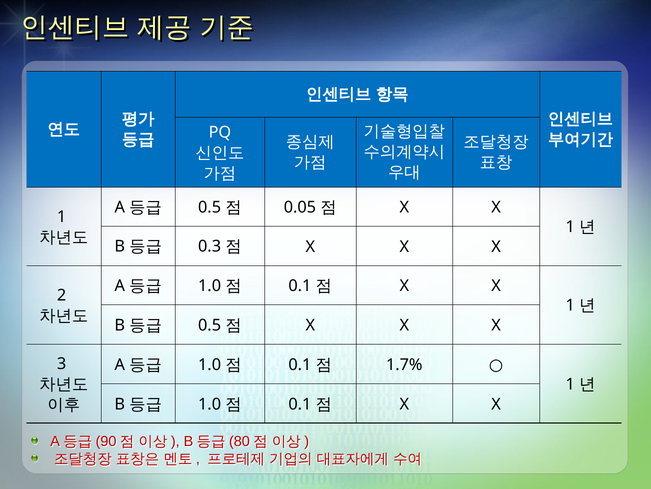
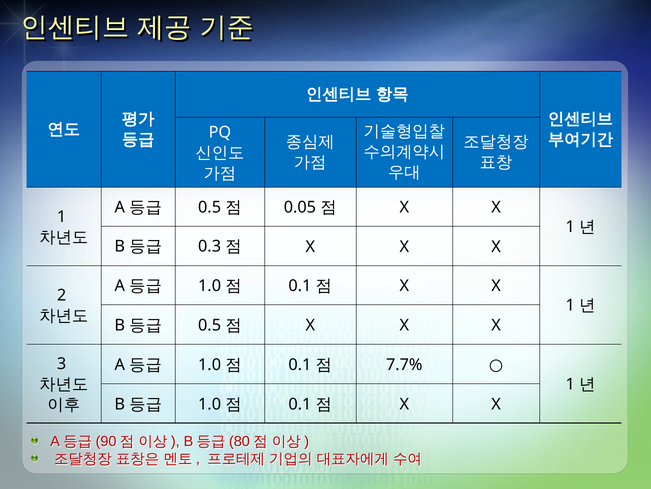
1.7%: 1.7% -> 7.7%
